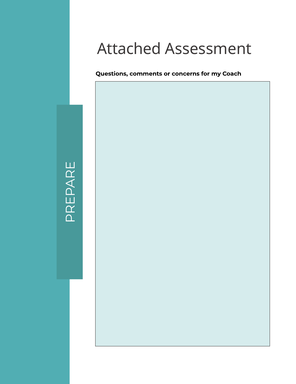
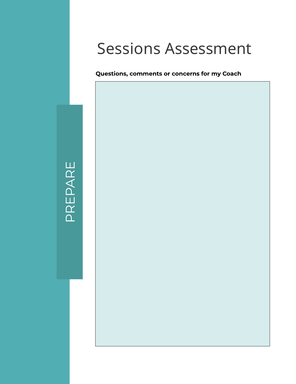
Attached: Attached -> Sessions
